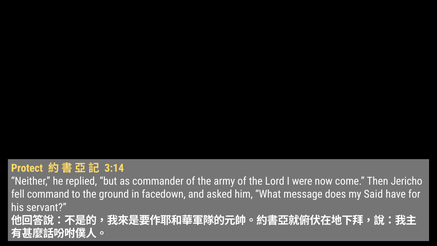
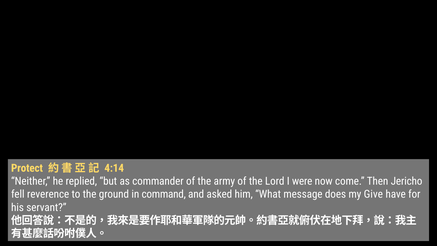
3:14: 3:14 -> 4:14
command: command -> reverence
facedown: facedown -> command
Said: Said -> Give
